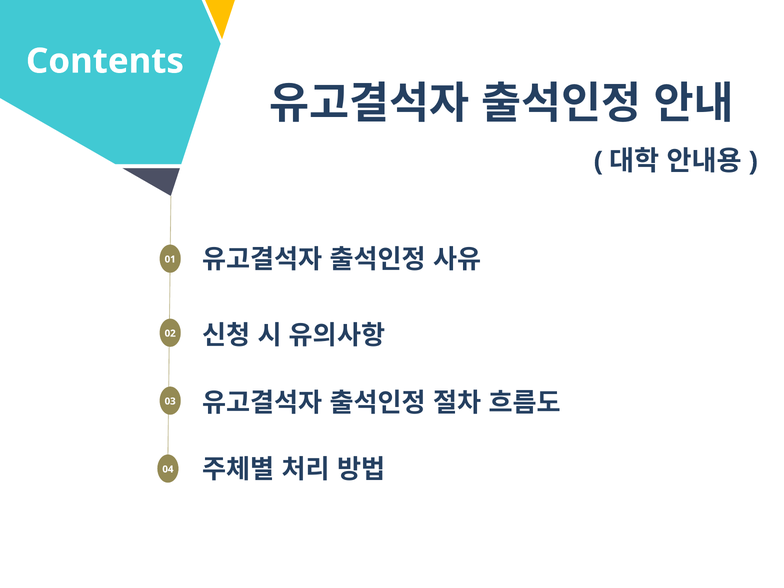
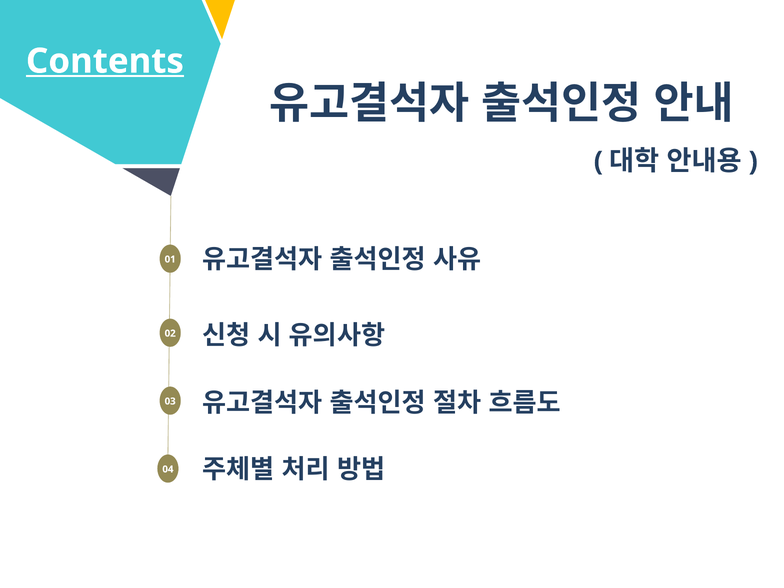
Contents underline: none -> present
